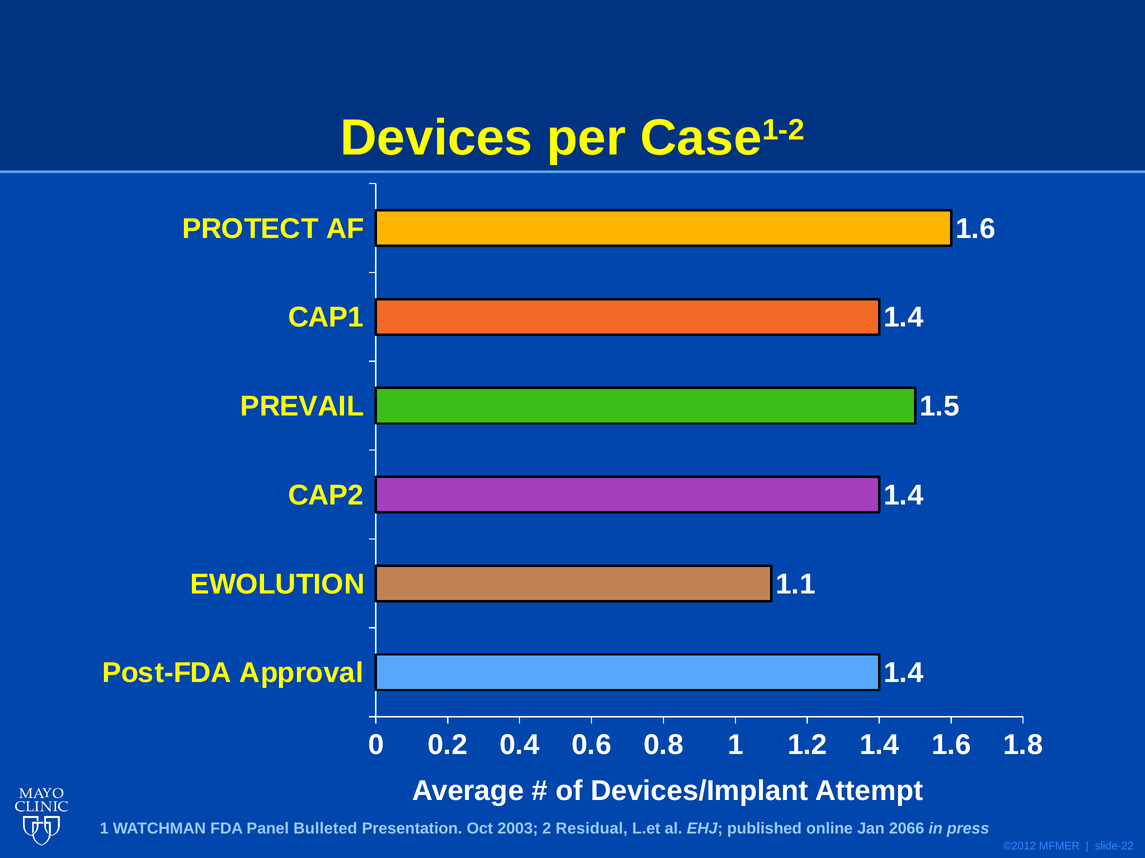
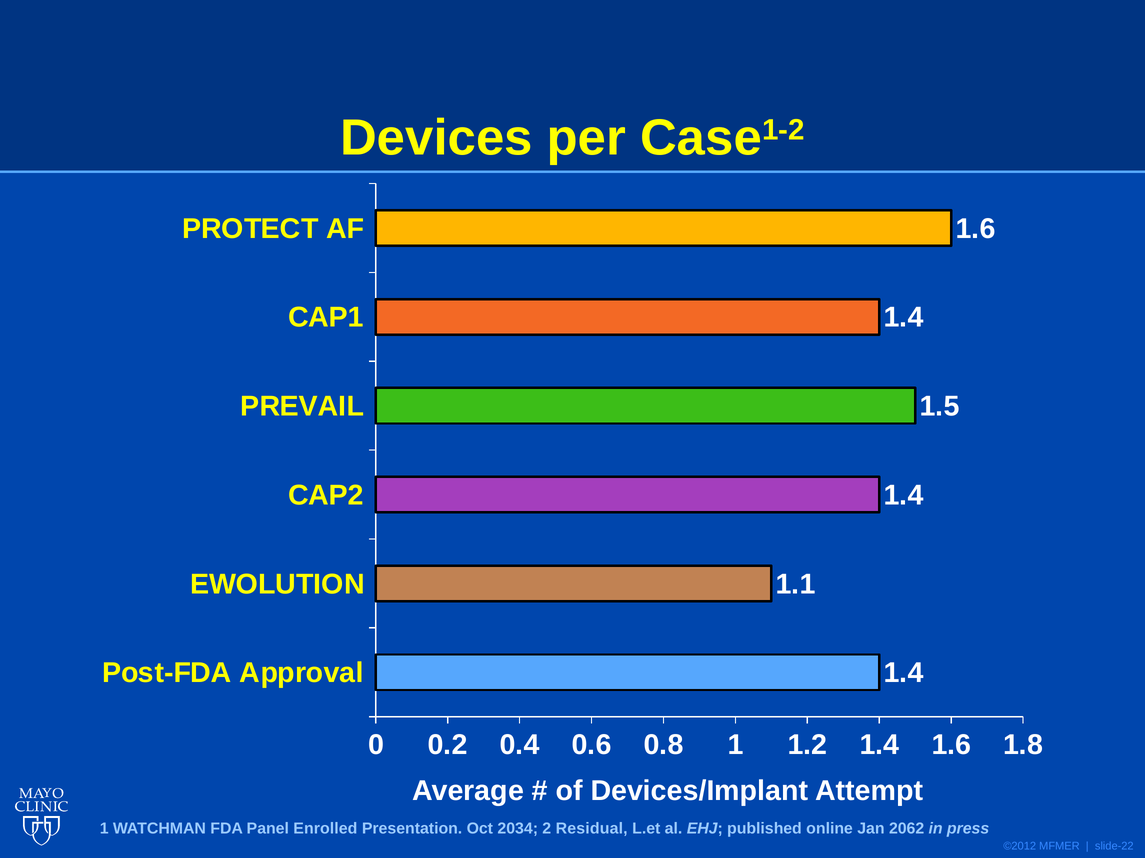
Bulleted: Bulleted -> Enrolled
2003: 2003 -> 2034
2066: 2066 -> 2062
